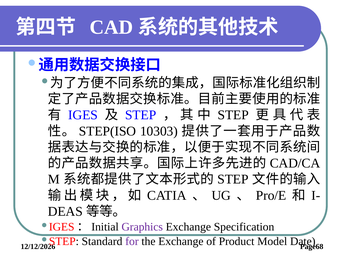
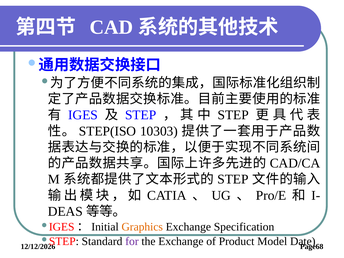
Graphics colour: purple -> orange
